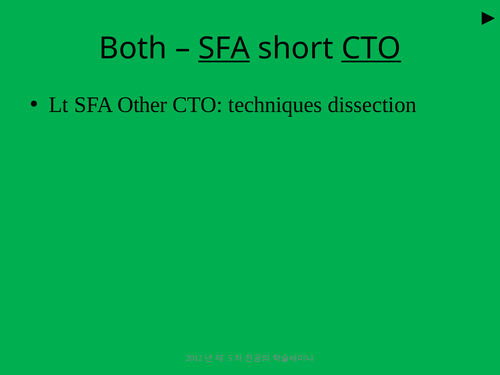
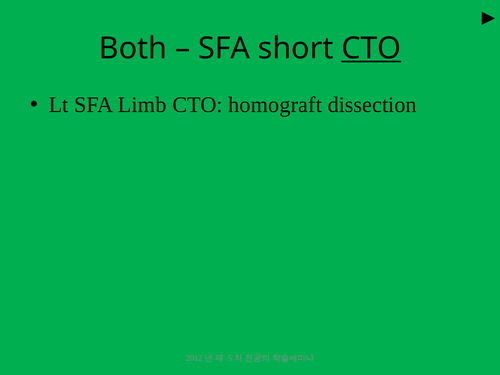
SFA at (224, 48) underline: present -> none
Other: Other -> Limb
techniques: techniques -> homograft
